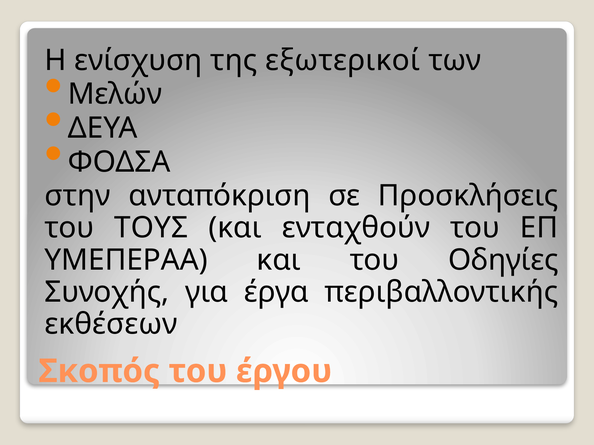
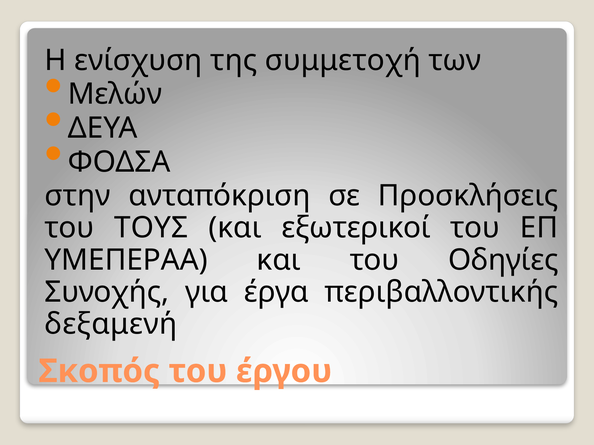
εξωτερικοί: εξωτερικοί -> συμμετοχή
ενταχθούν: ενταχθούν -> εξωτερικοί
εκθέσεων: εκθέσεων -> δεξαμενή
